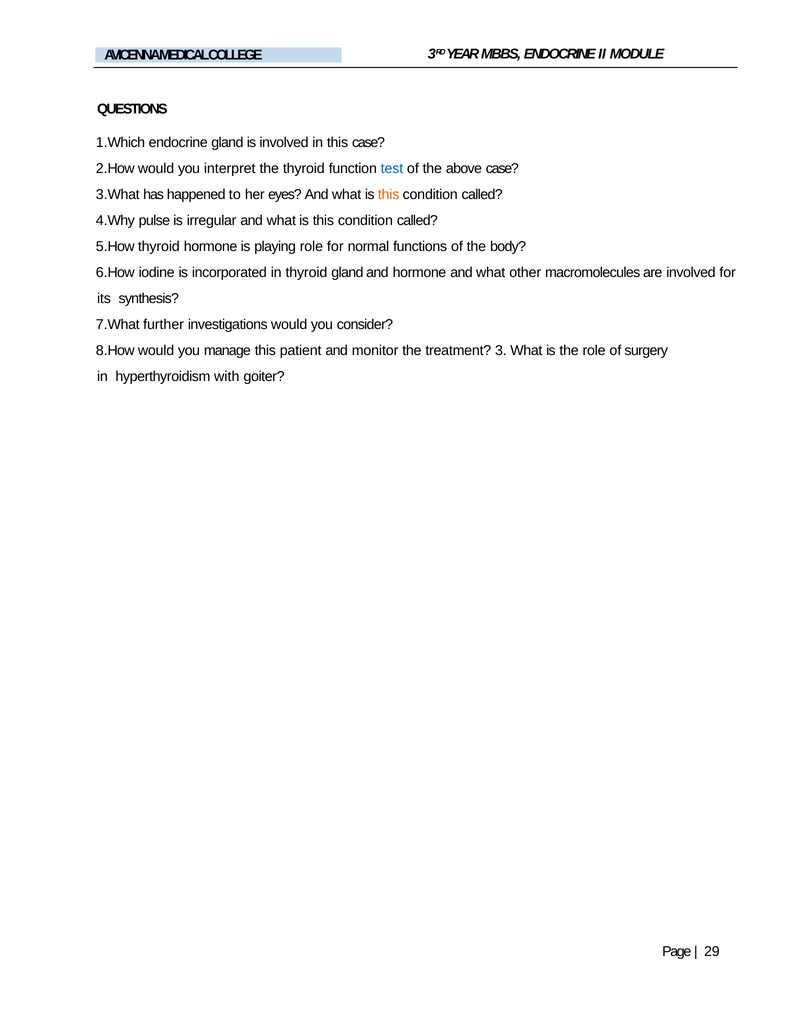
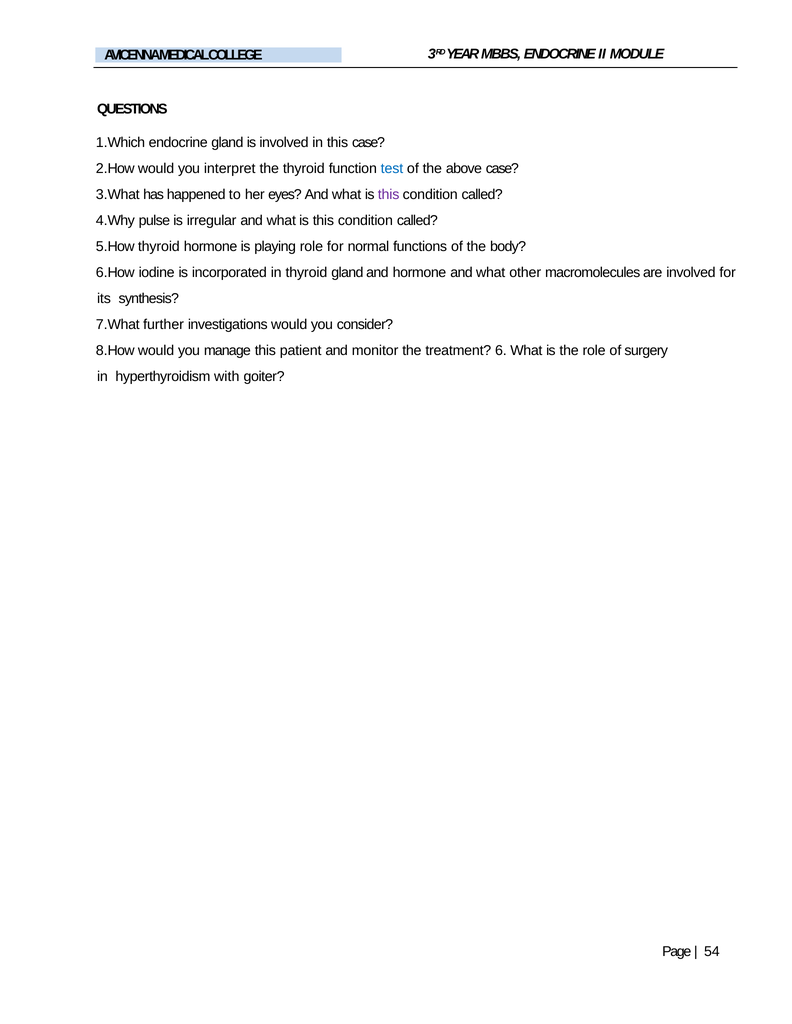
this at (389, 195) colour: orange -> purple
3: 3 -> 6
29: 29 -> 54
